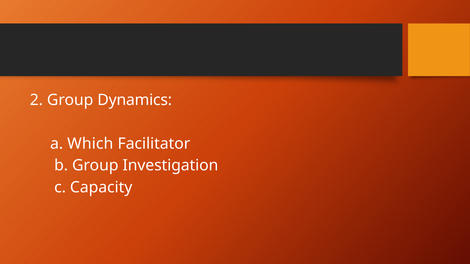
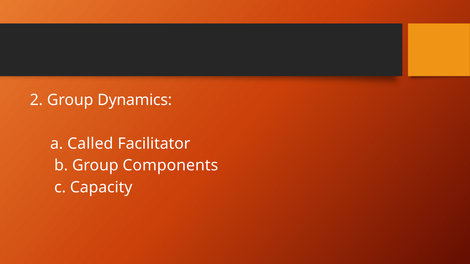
Which: Which -> Called
Investigation: Investigation -> Components
